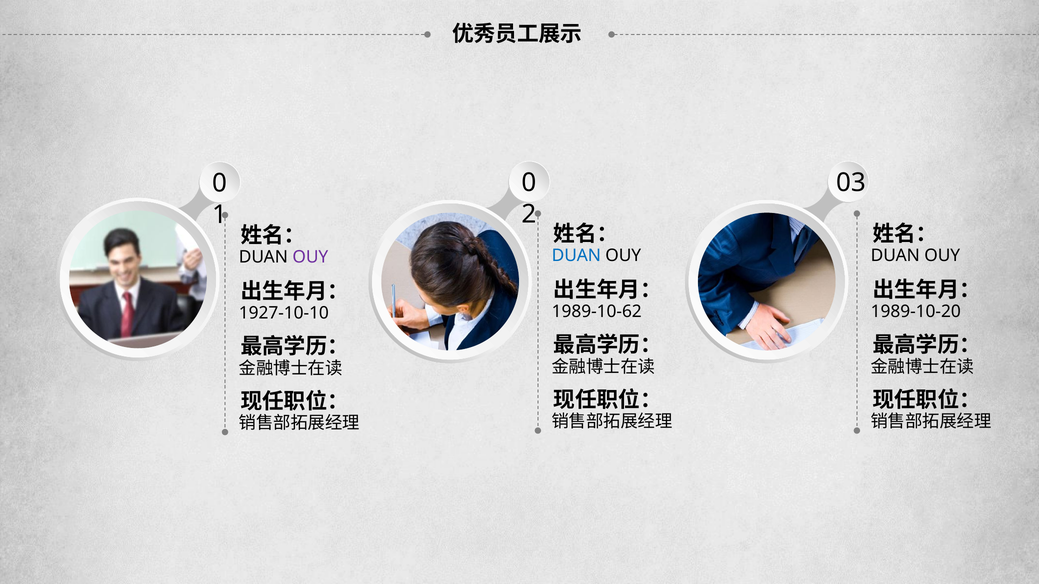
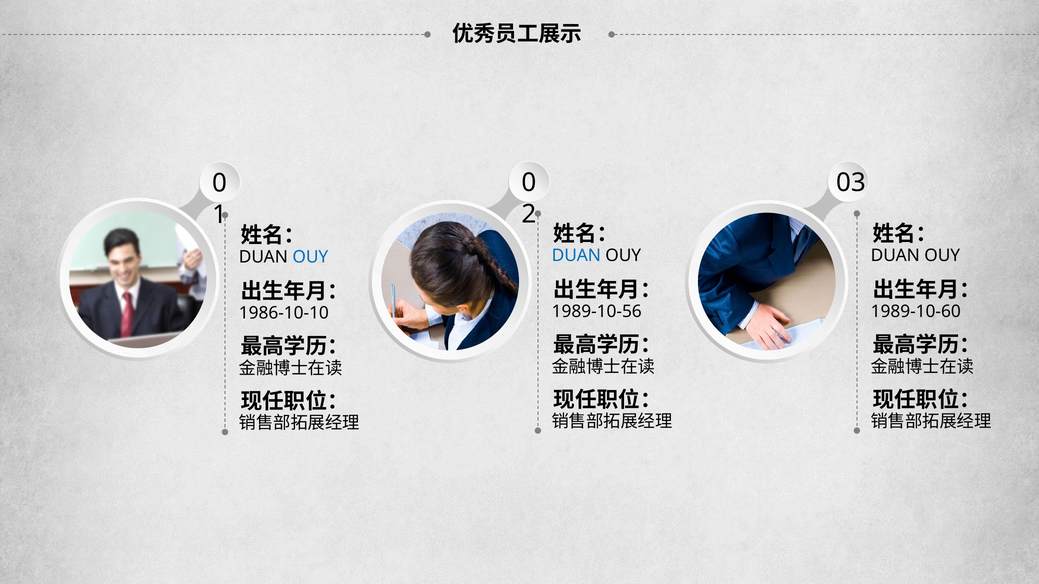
OUY at (310, 257) colour: purple -> blue
1989-10-62: 1989-10-62 -> 1989-10-56
1989-10-20: 1989-10-20 -> 1989-10-60
1927-10-10: 1927-10-10 -> 1986-10-10
